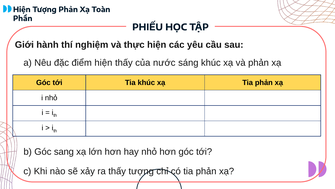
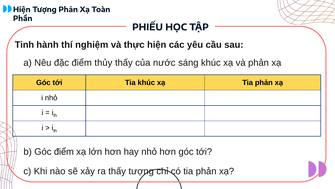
Giới: Giới -> Tinh
điểm hiện: hiện -> thủy
Góc sang: sang -> điểm
